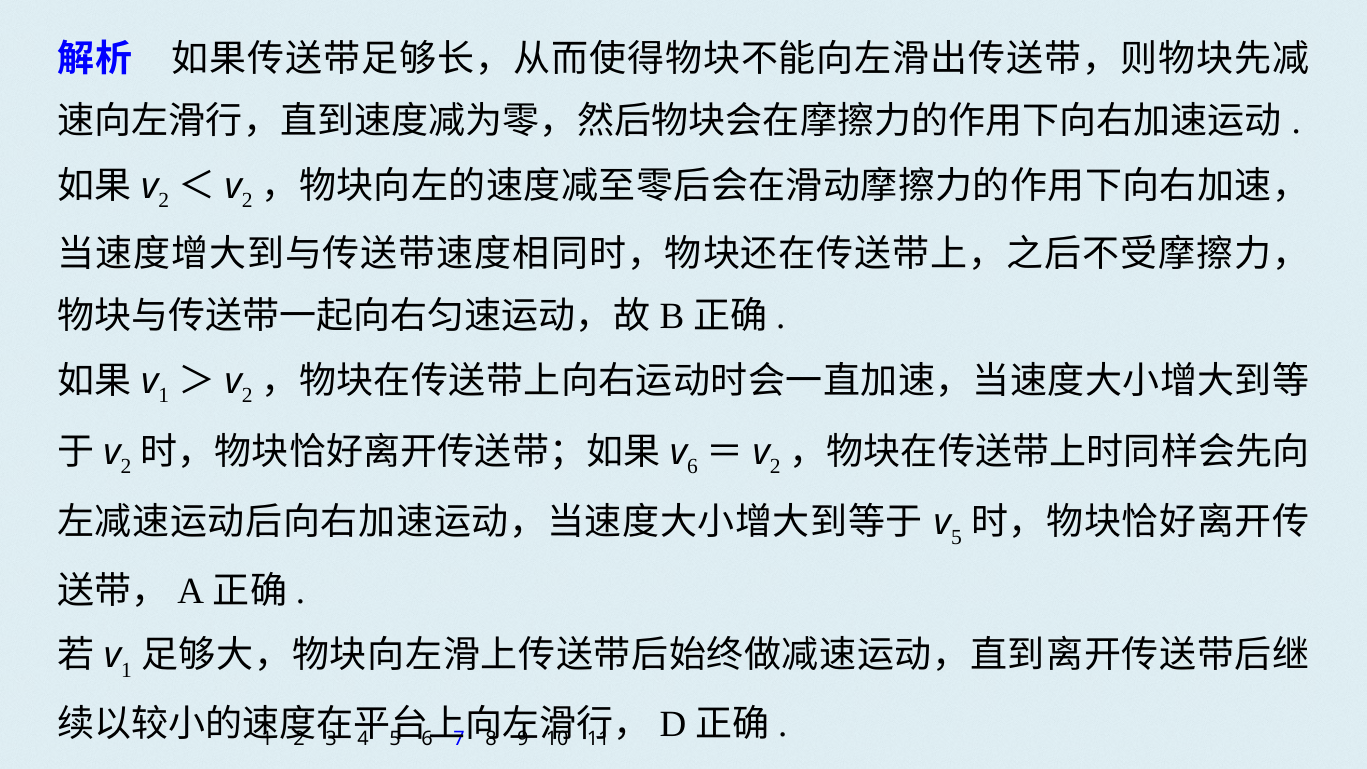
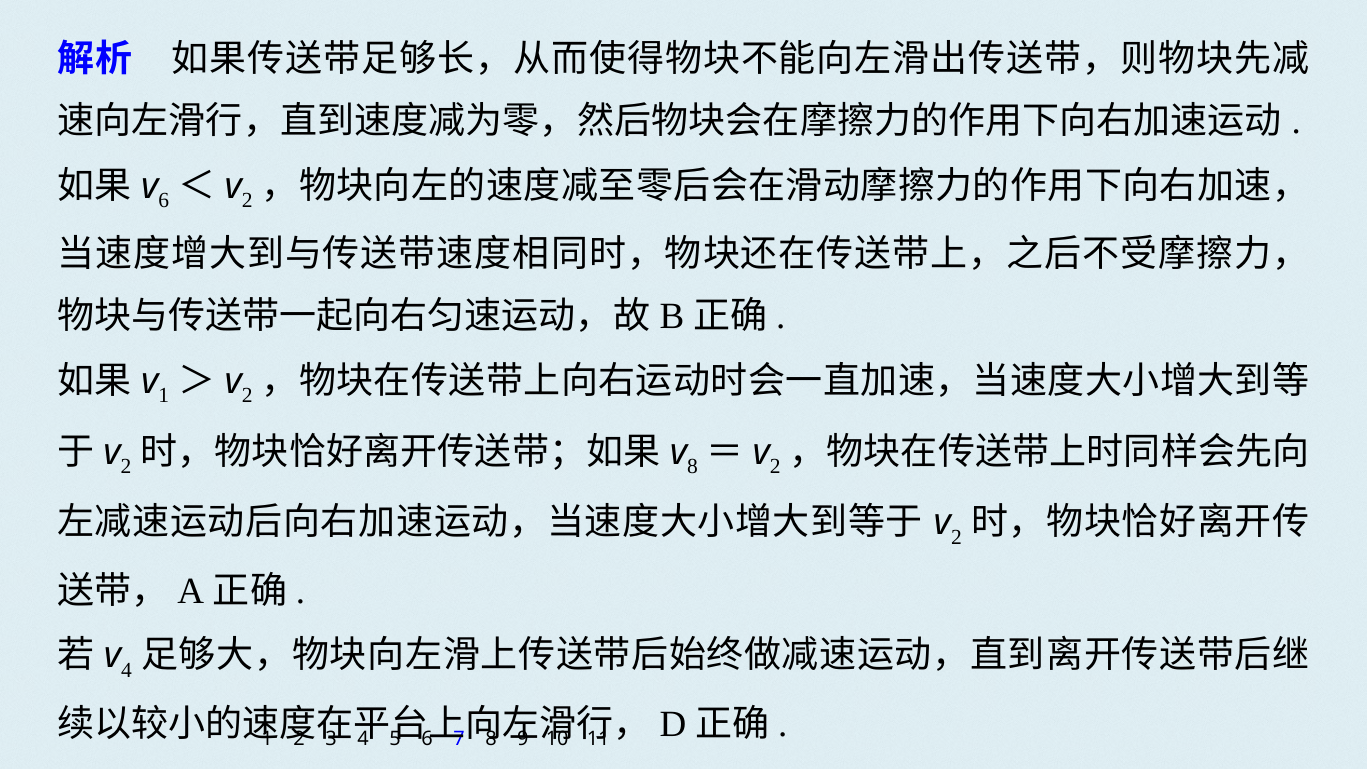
2 at (164, 201): 2 -> 6
6 at (692, 466): 6 -> 8
5 at (956, 537): 5 -> 2
1 at (127, 670): 1 -> 4
